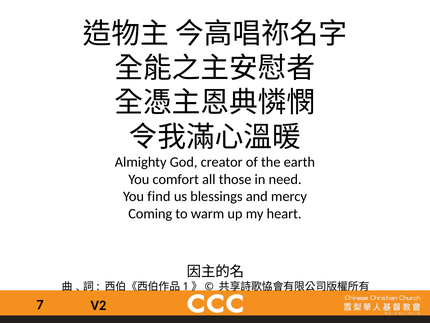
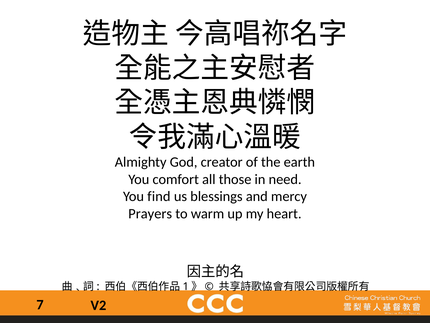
Coming: Coming -> Prayers
